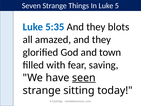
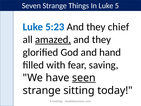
5:35: 5:35 -> 5:23
blots: blots -> chief
amazed underline: none -> present
town: town -> hand
